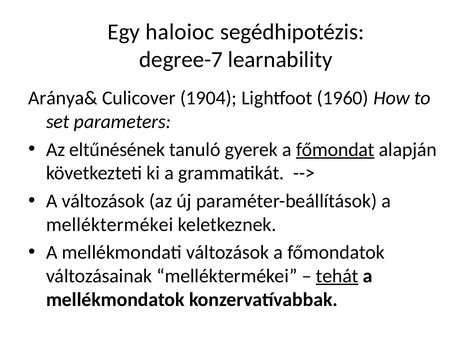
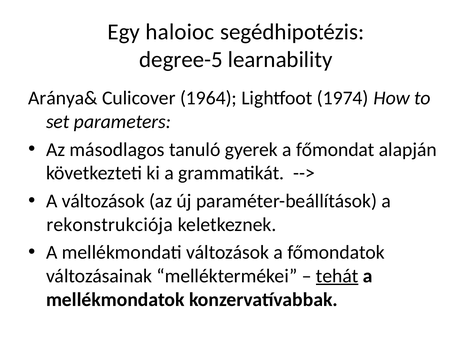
degree-7: degree-7 -> degree-5
1904: 1904 -> 1964
1960: 1960 -> 1974
eltűnésének: eltűnésének -> másodlagos
főmondat underline: present -> none
melléktermékei at (110, 225): melléktermékei -> rekonstrukciója
